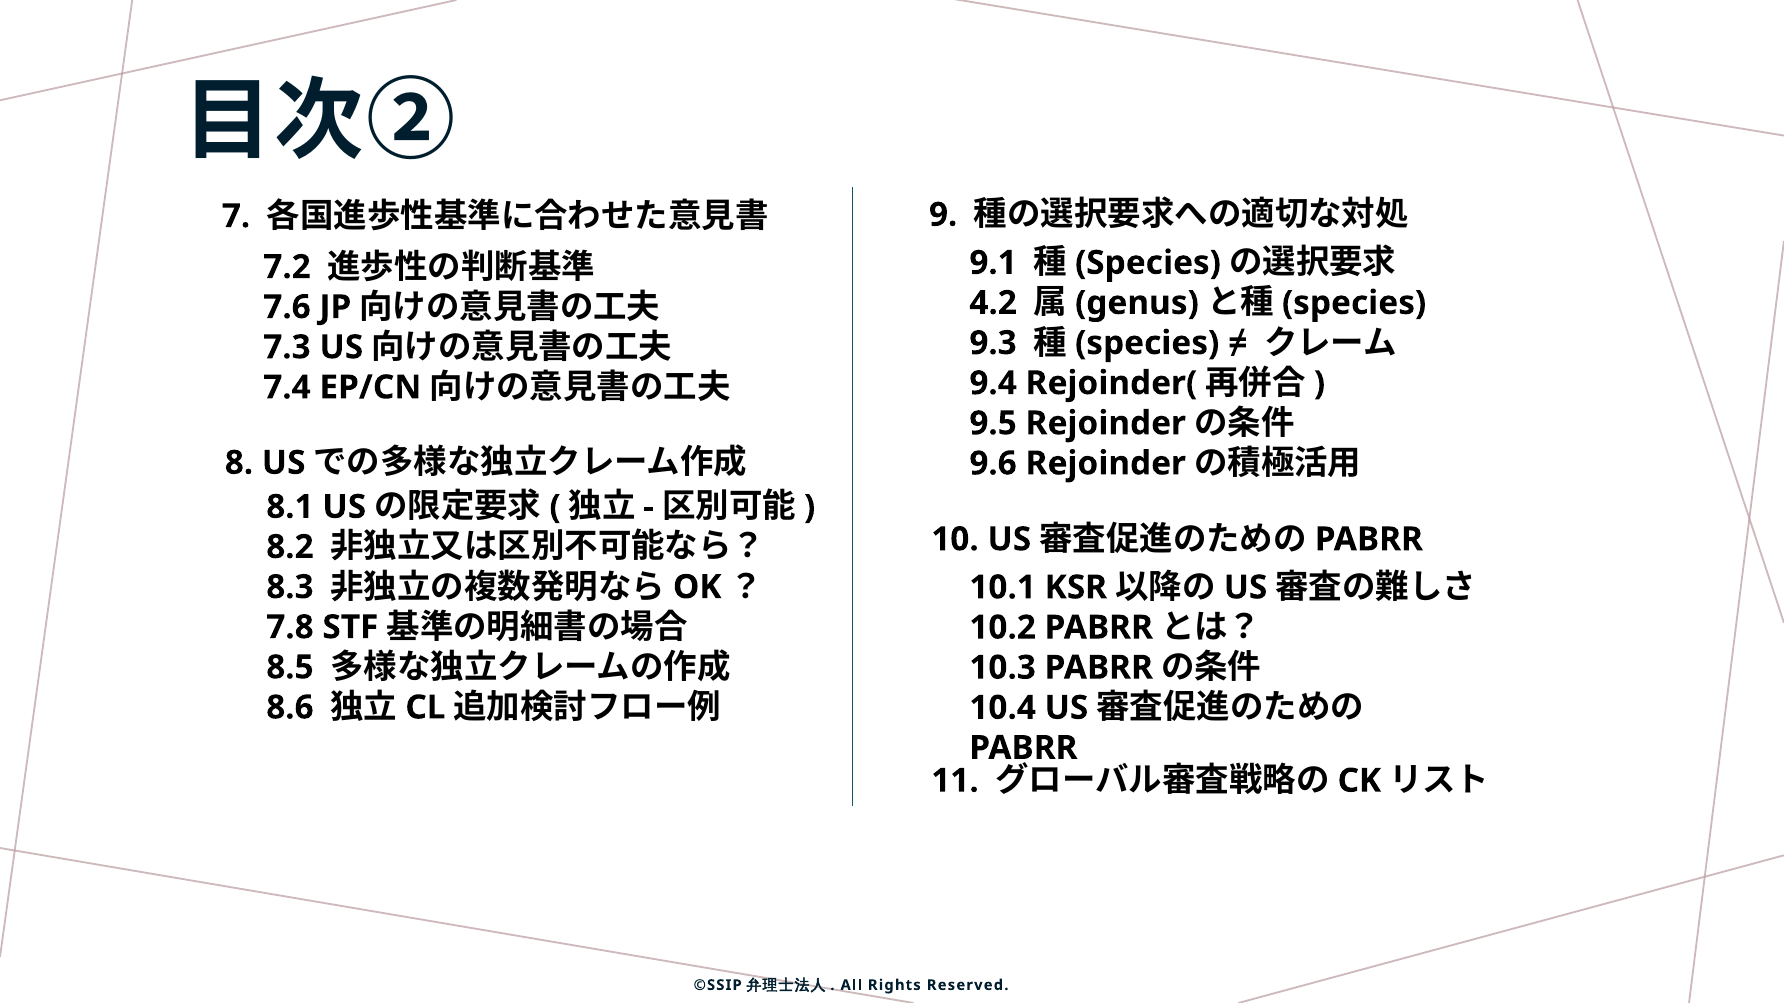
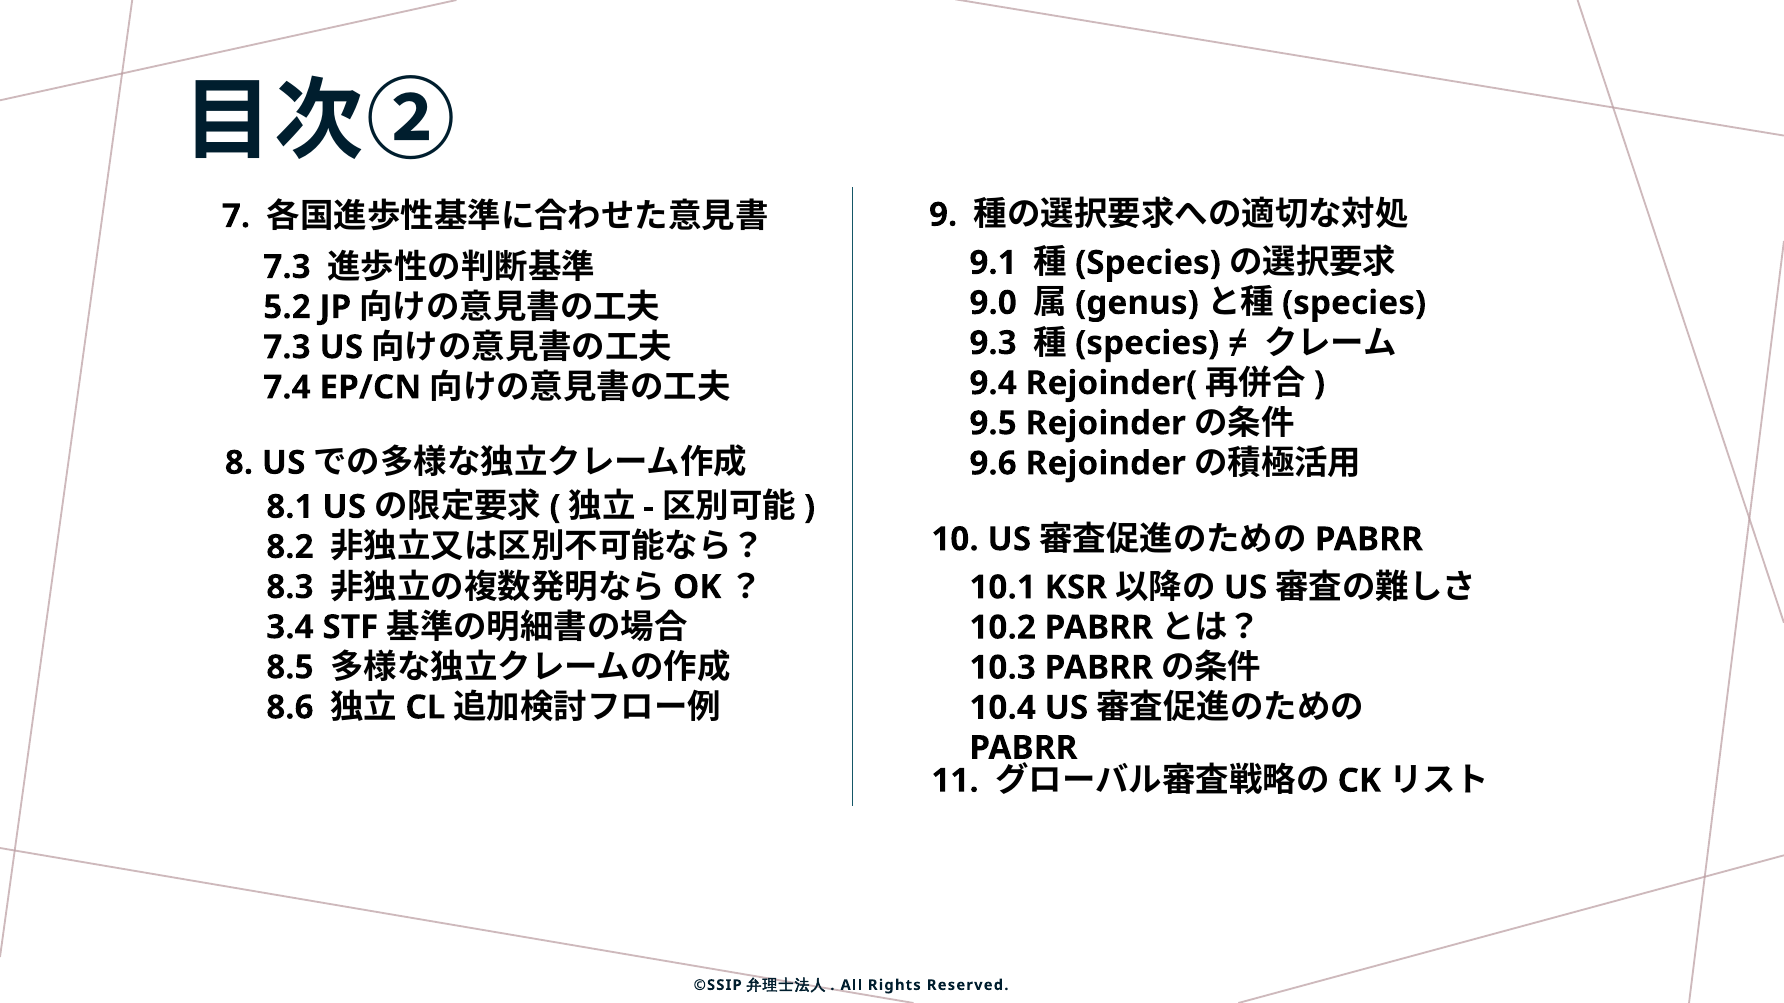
7.2 at (287, 267): 7.2 -> 7.3
4.2: 4.2 -> 9.0
7.6: 7.6 -> 5.2
7.8: 7.8 -> 3.4
